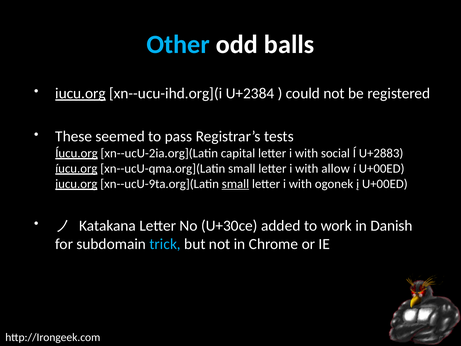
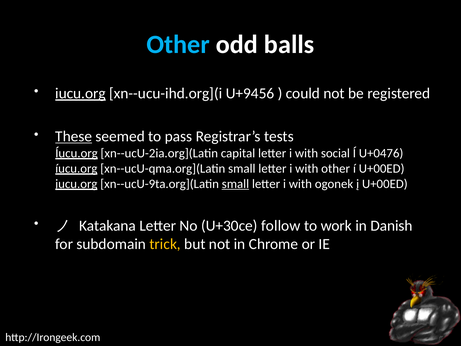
U+2384: U+2384 -> U+9456
These underline: none -> present
U+2883: U+2883 -> U+0476
with allow: allow -> other
added: added -> follow
trick colour: light blue -> yellow
